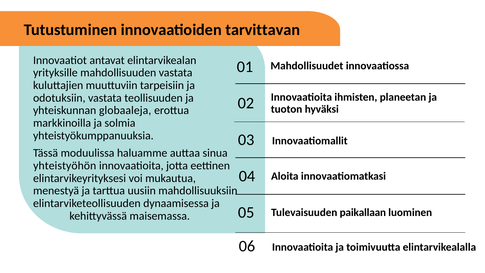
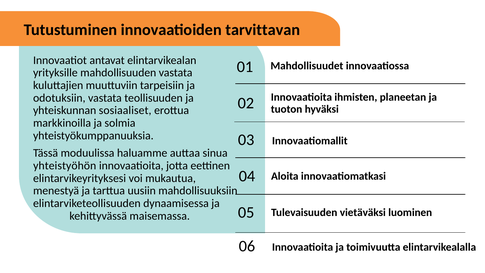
globaaleja: globaaleja -> sosiaaliset
paikallaan: paikallaan -> vietäväksi
